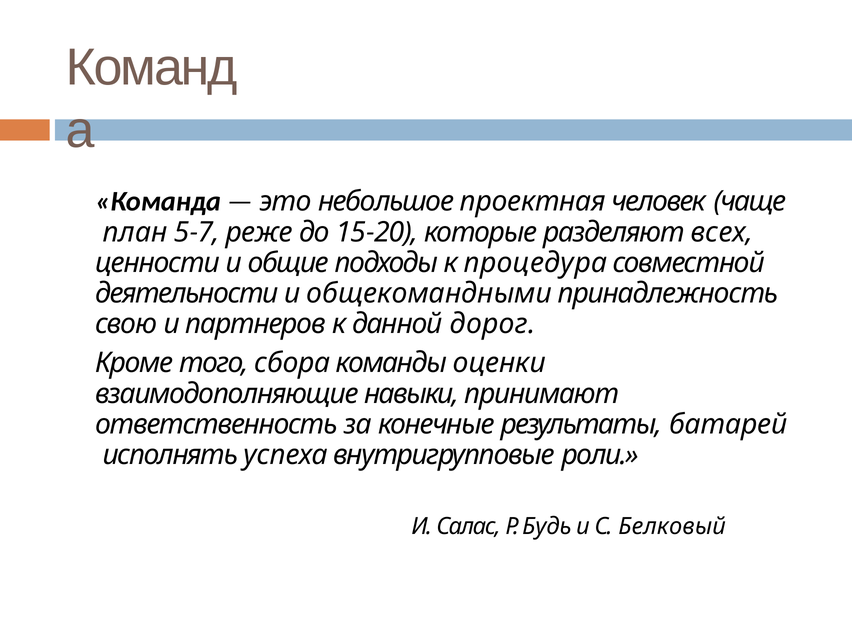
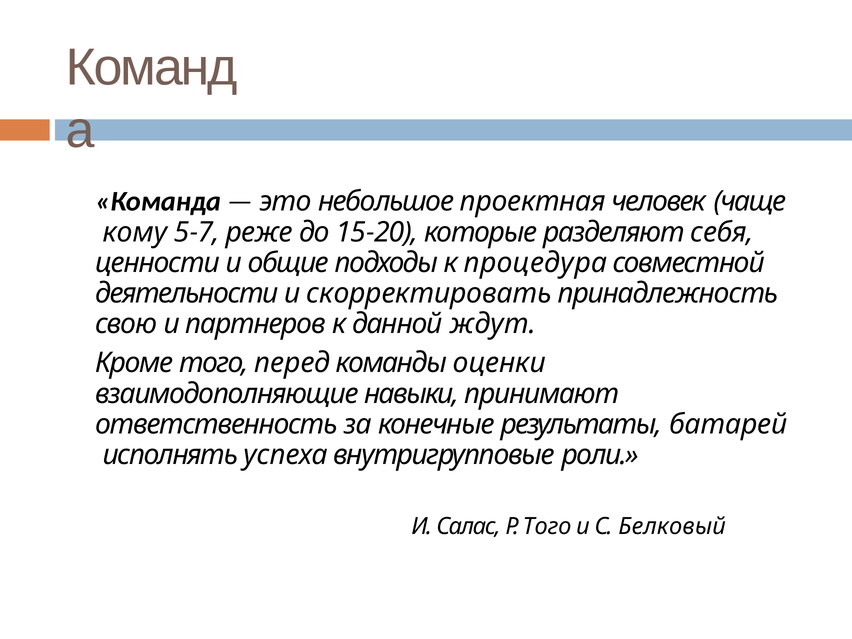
план: план -> кому
всех: всех -> себя
общекомандными: общекомандными -> скорректировать
дорог: дорог -> ждут
сбора: сбора -> перед
Р Будь: Будь -> Того
